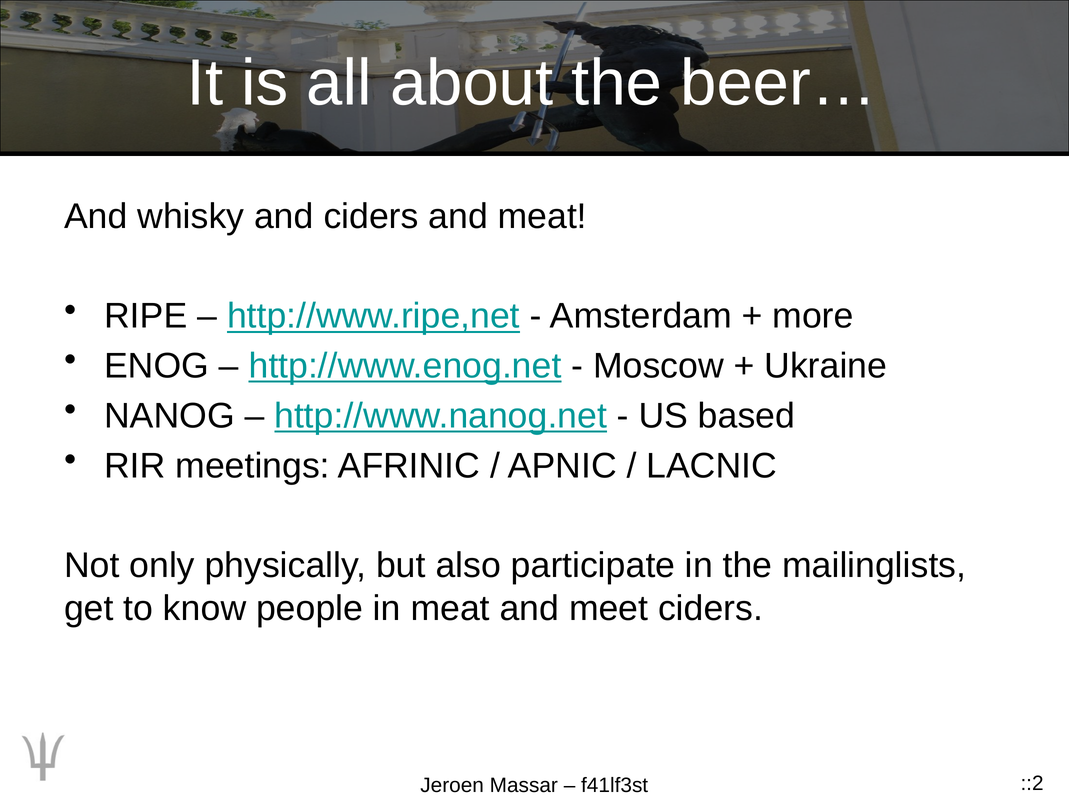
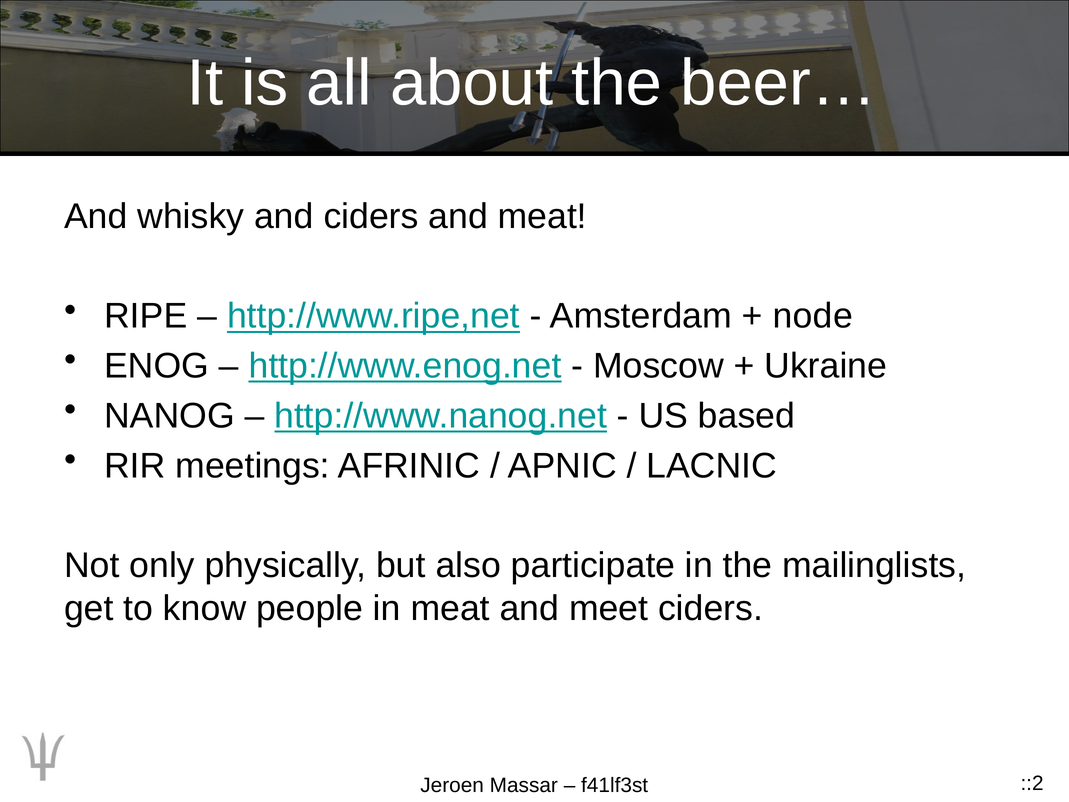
more: more -> node
